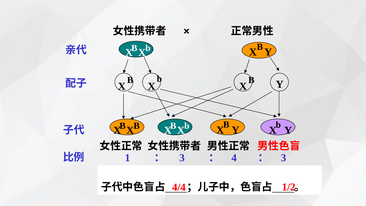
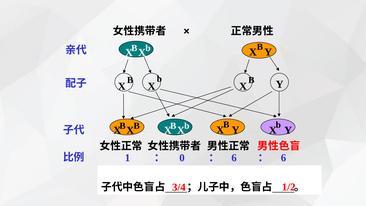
3 at (182, 158): 3 -> 0
4 at (234, 158): 4 -> 6
3 at (283, 158): 3 -> 6
4/4: 4/4 -> 3/4
